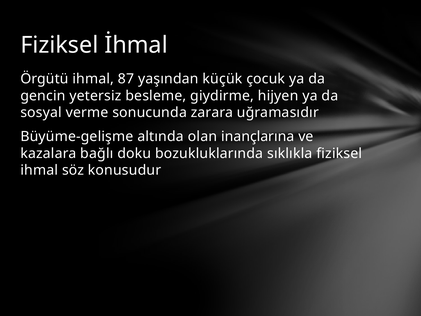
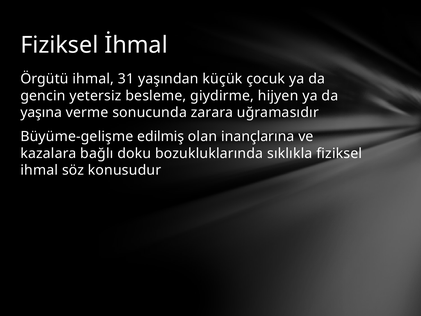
87: 87 -> 31
sosyal: sosyal -> yaşına
altında: altında -> edilmiş
